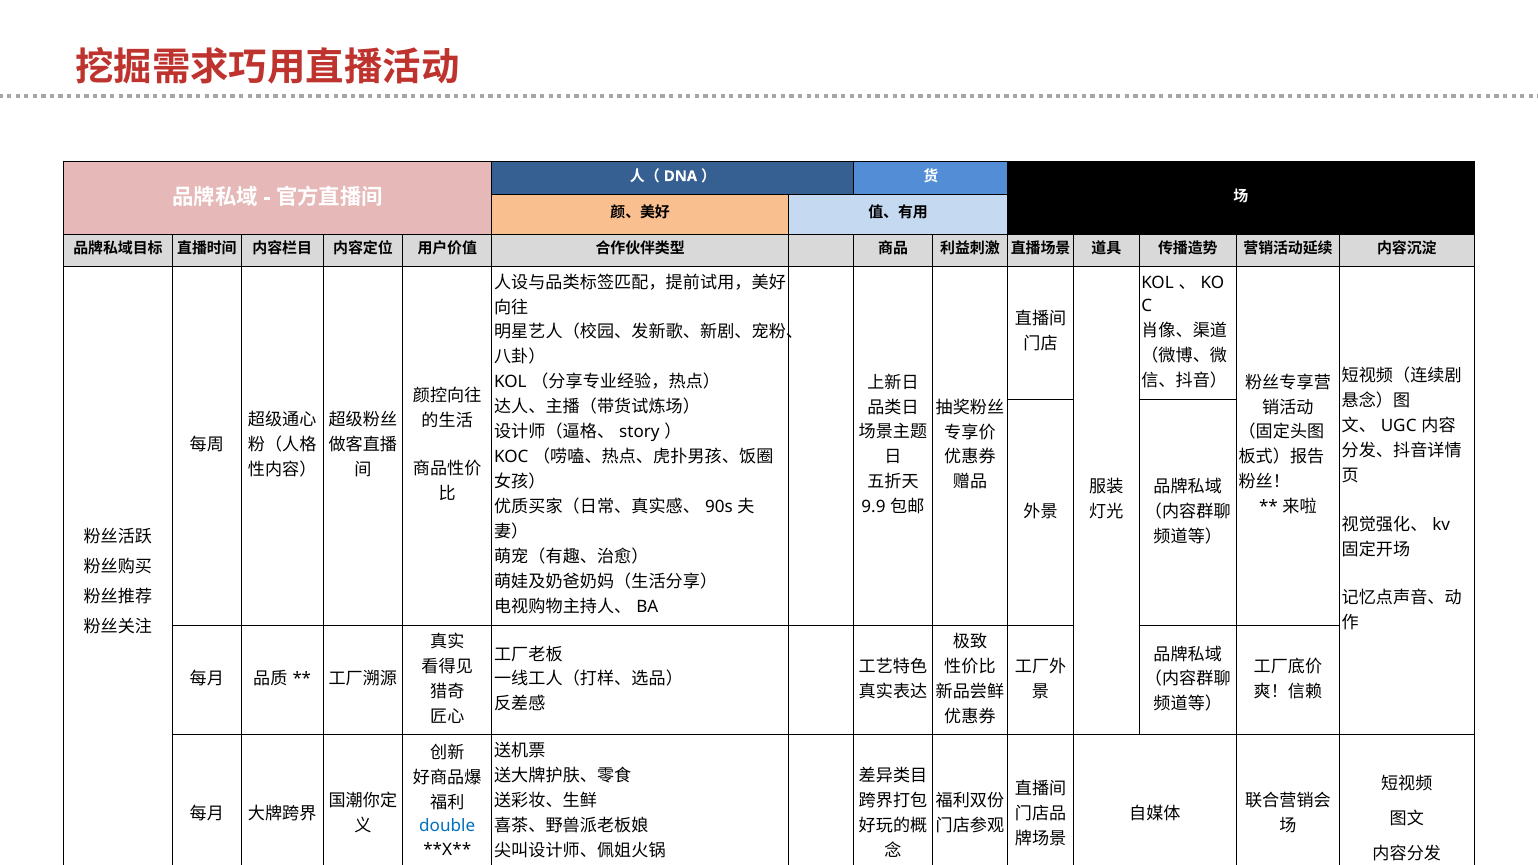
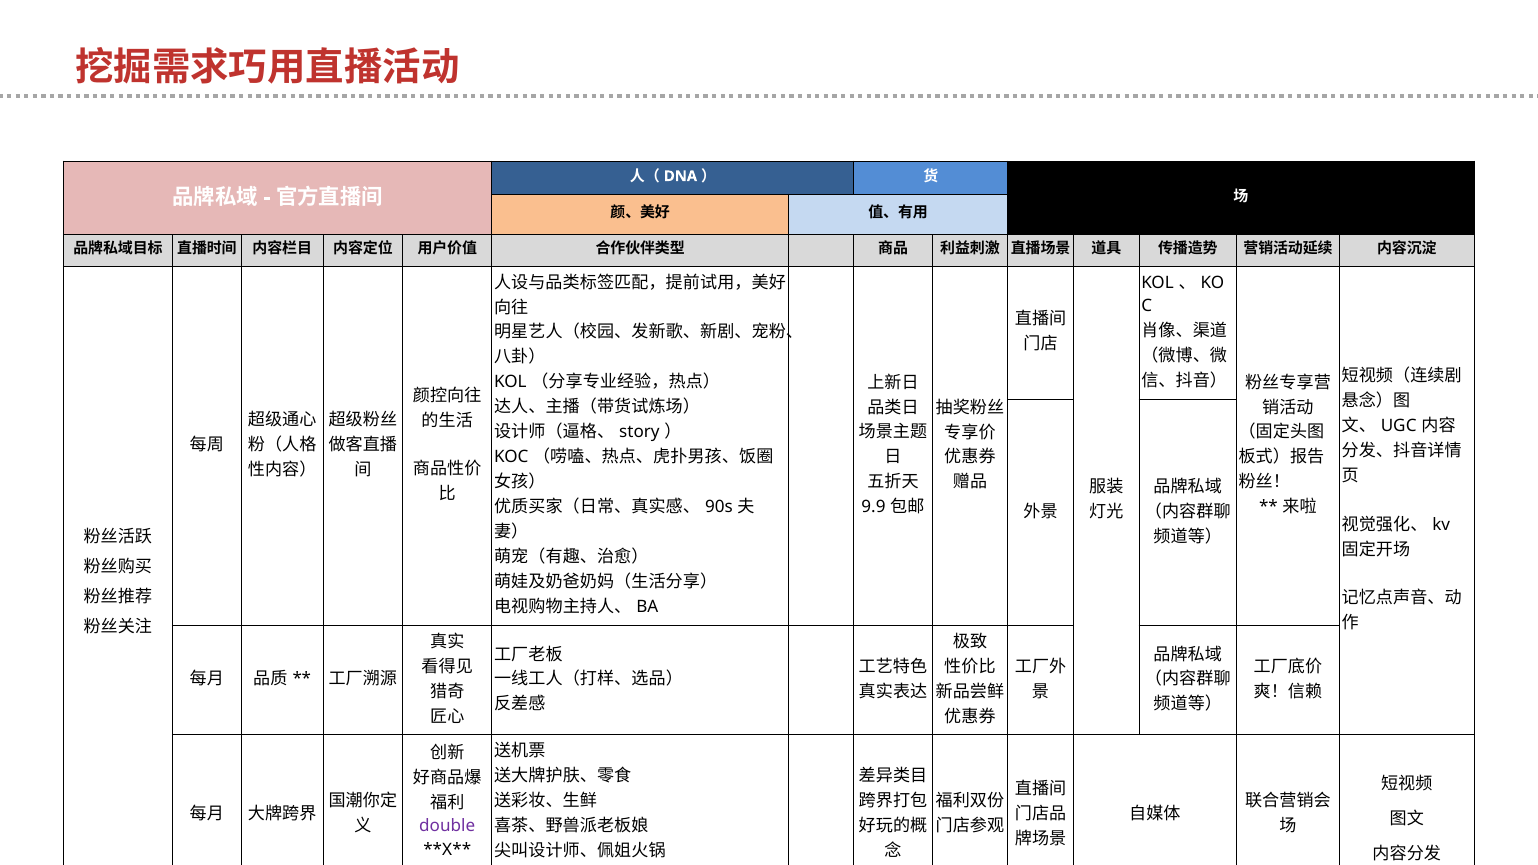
double colour: blue -> purple
